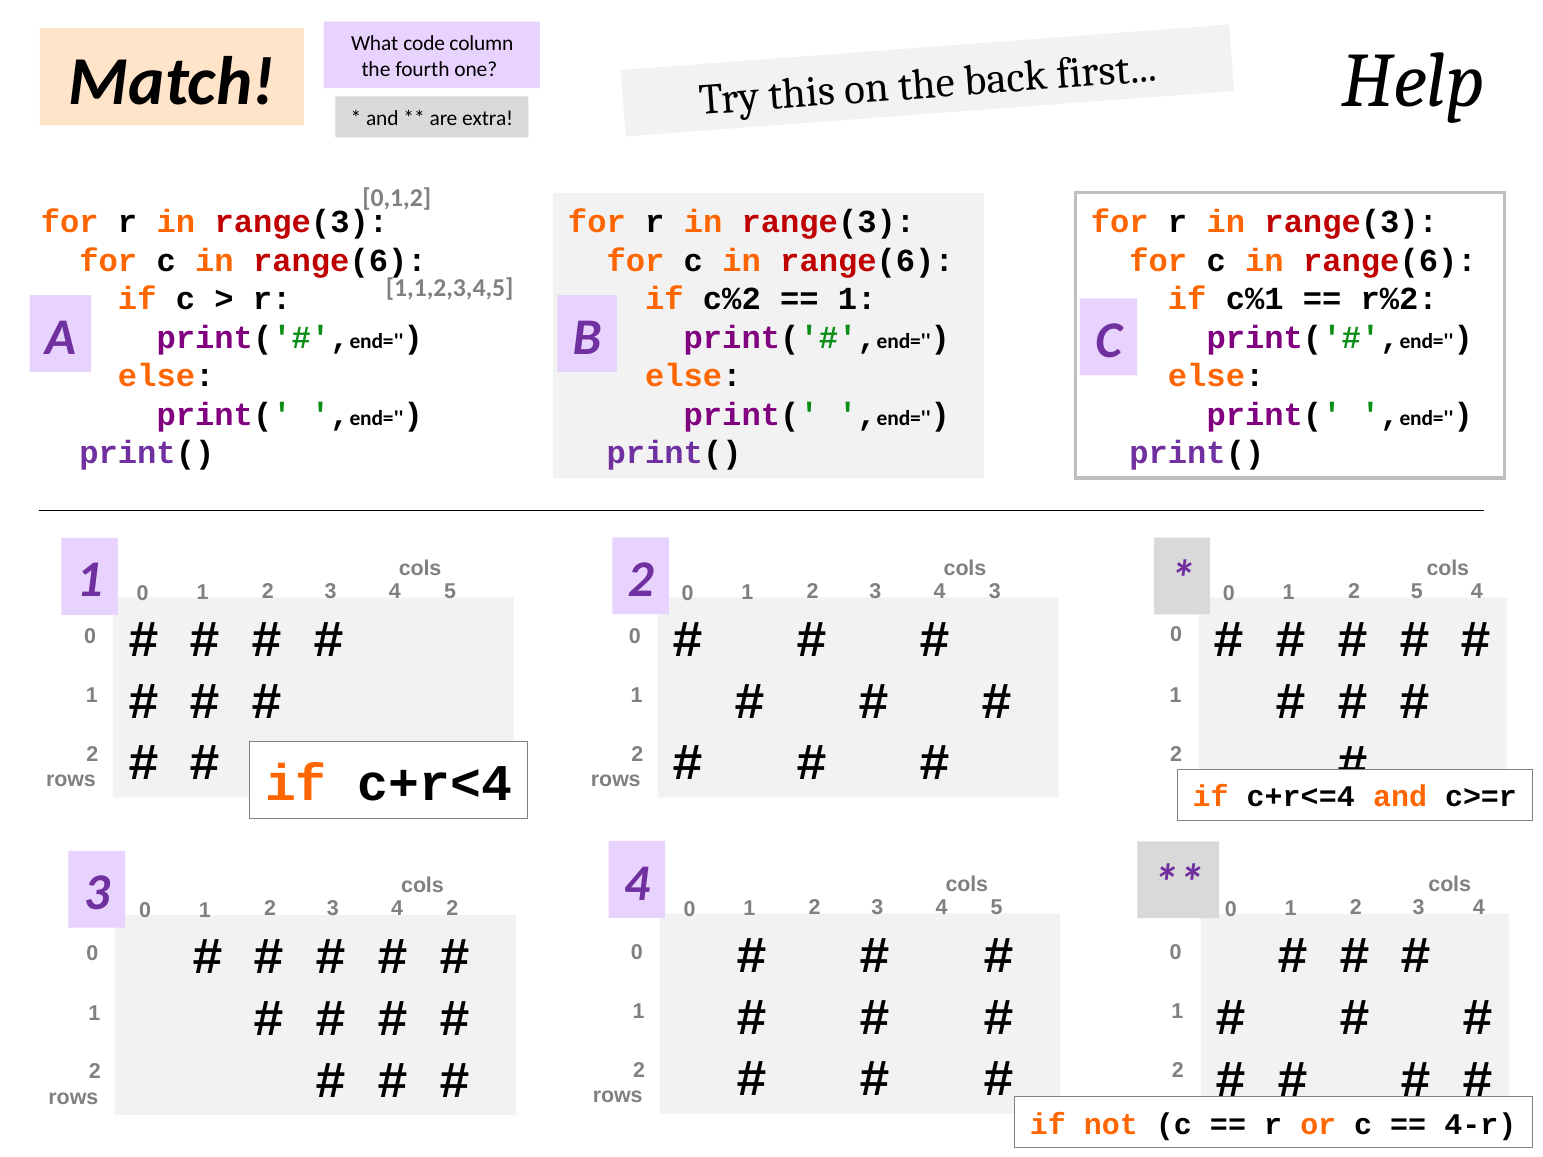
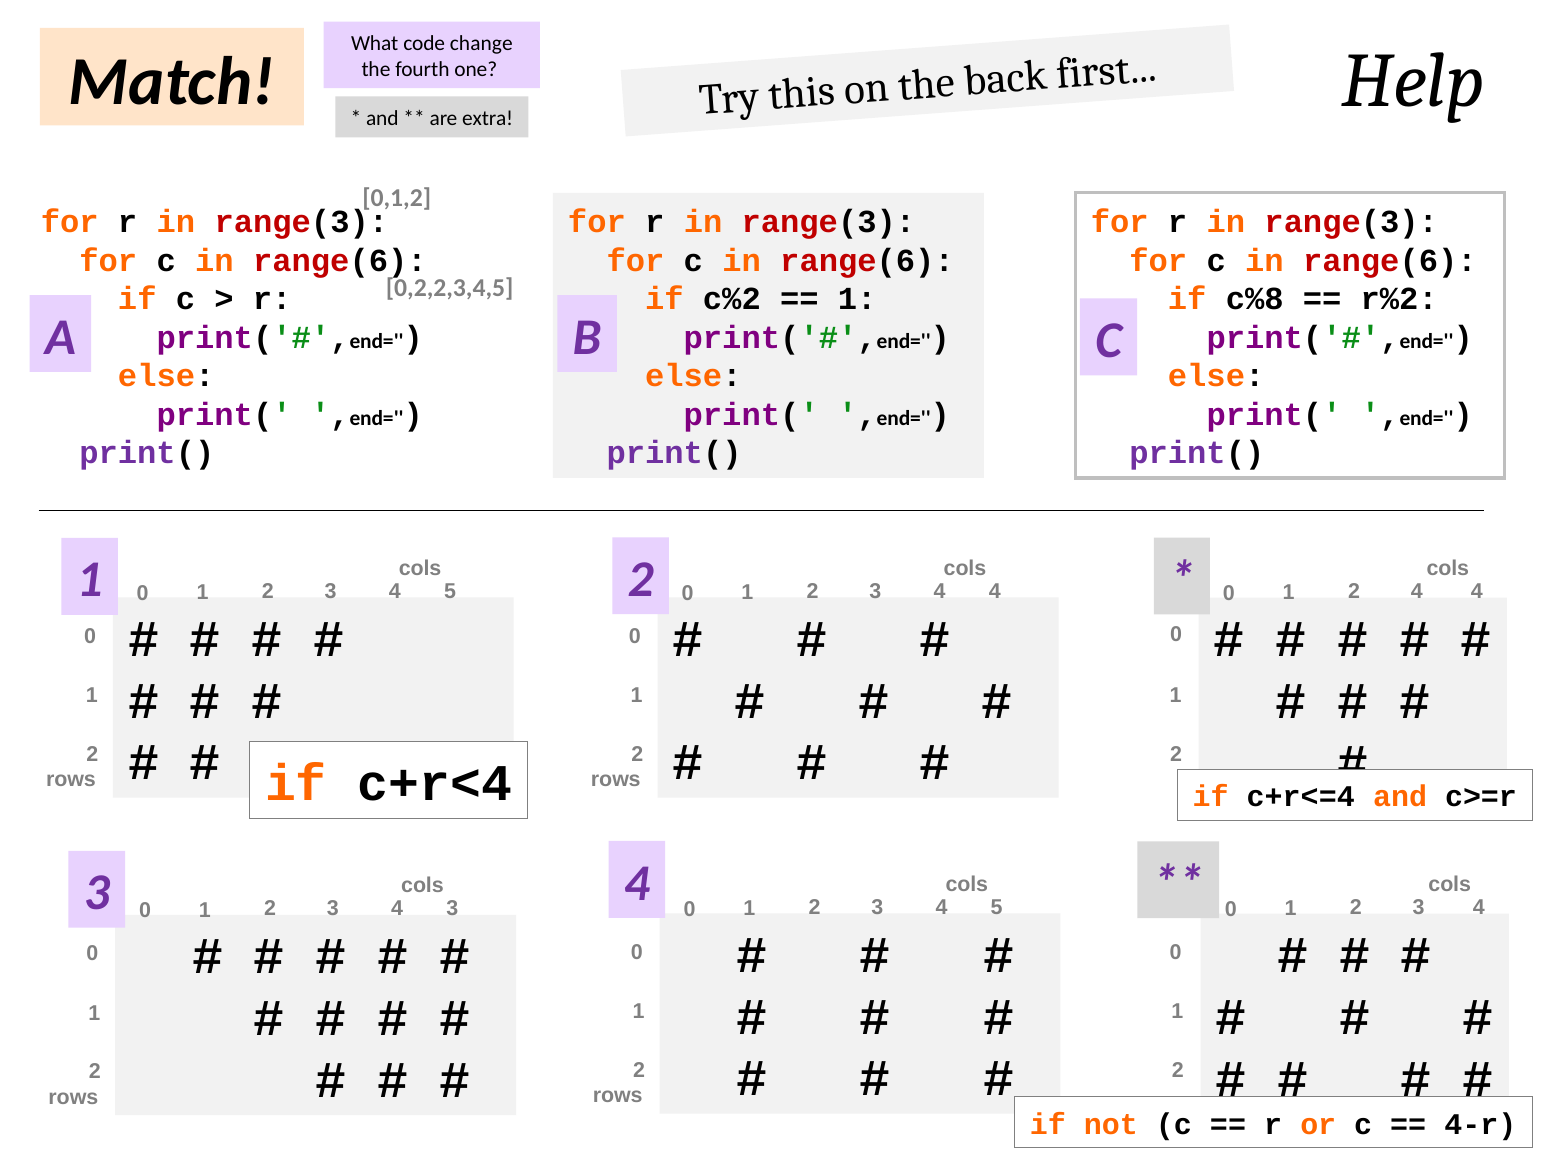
column: column -> change
1,1,2,3,4,5: 1,1,2,3,4,5 -> 0,2,2,3,4,5
c%1: c%1 -> c%8
3 4 3: 3 -> 4
2 5: 5 -> 4
4 2: 2 -> 3
